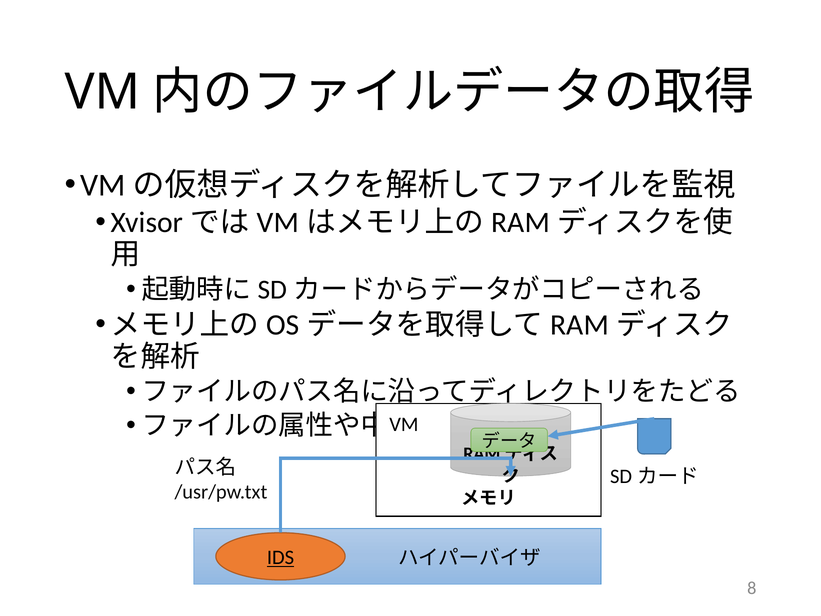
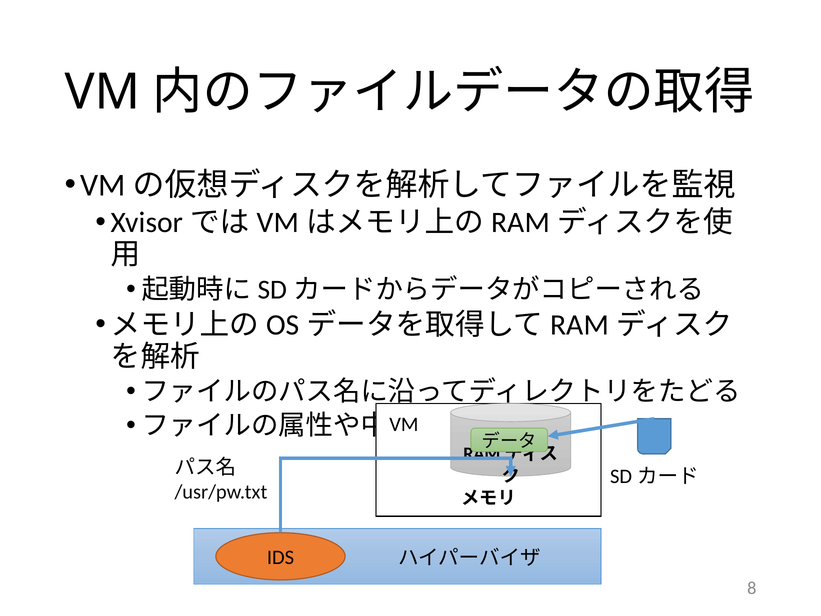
IDS underline: present -> none
